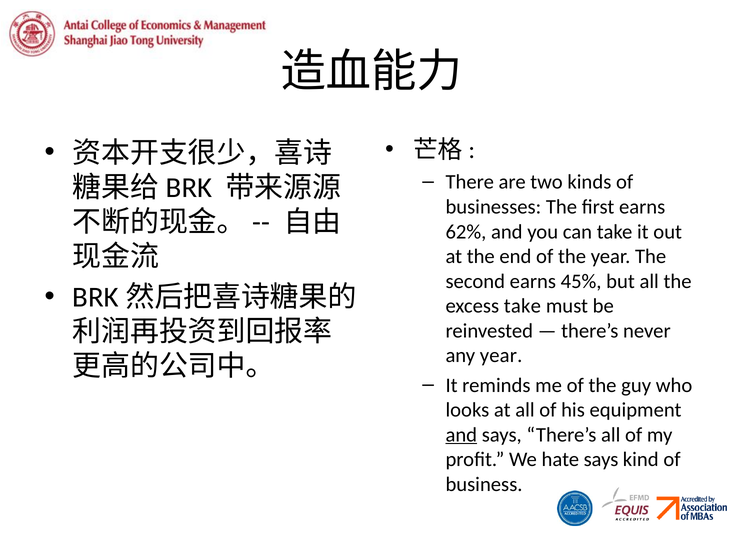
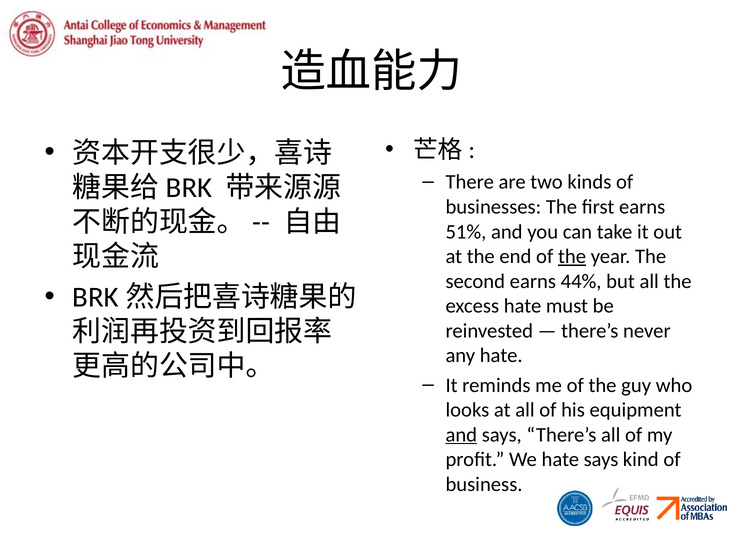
62%: 62% -> 51%
the at (572, 257) underline: none -> present
45%: 45% -> 44%
excess take: take -> hate
any year: year -> hate
